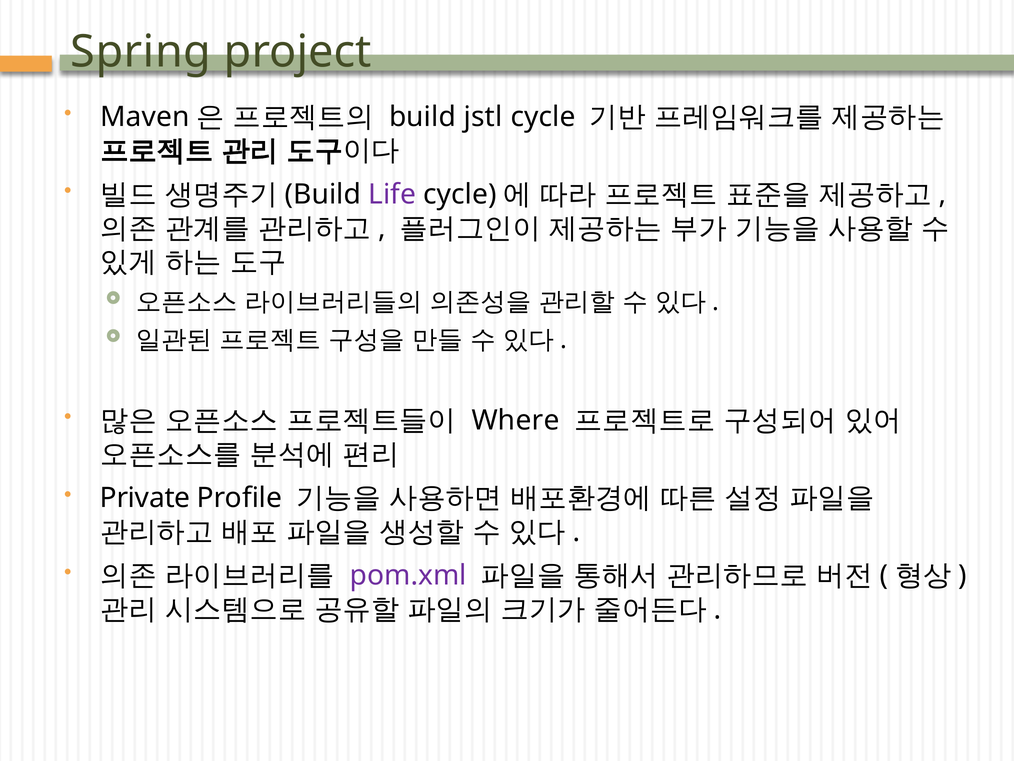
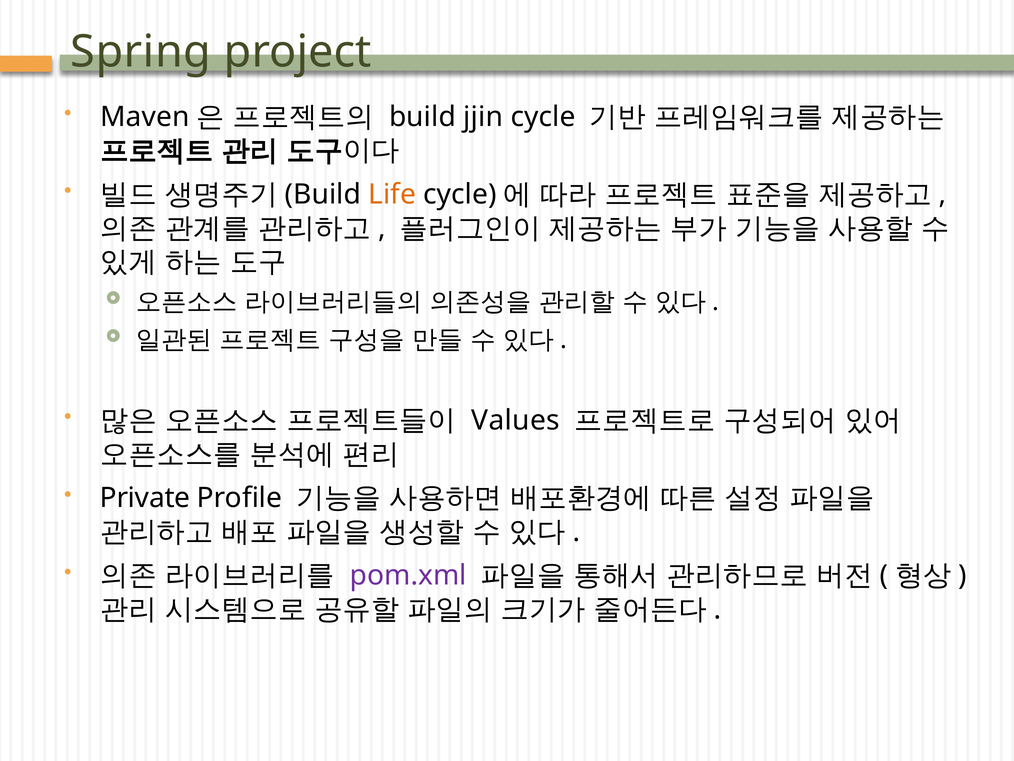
jstl: jstl -> jjin
Life colour: purple -> orange
Where: Where -> Values
